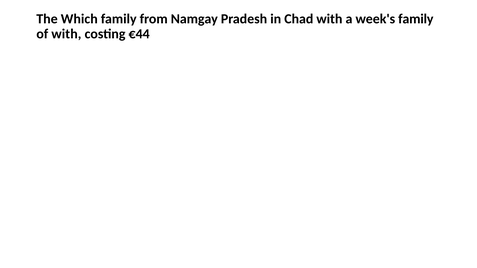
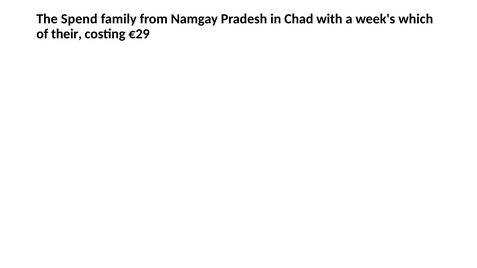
Which: Which -> Spend
week's family: family -> which
of with: with -> their
€44: €44 -> €29
